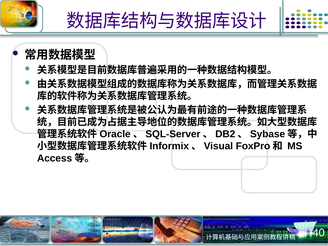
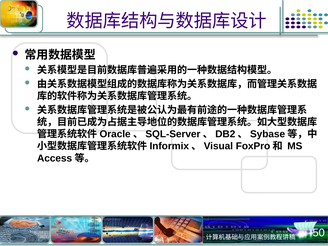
40: 40 -> 50
